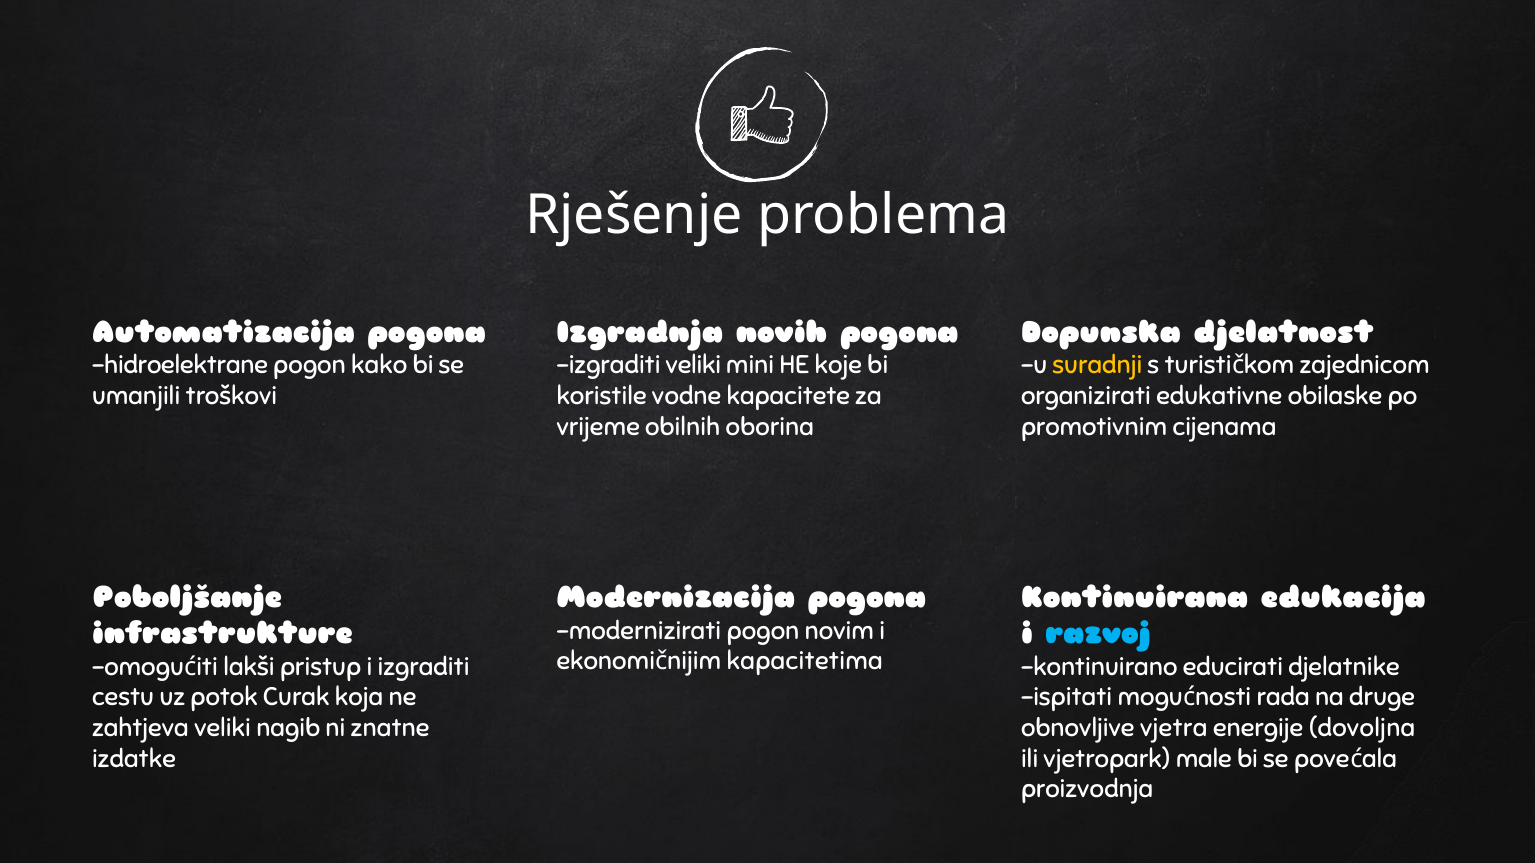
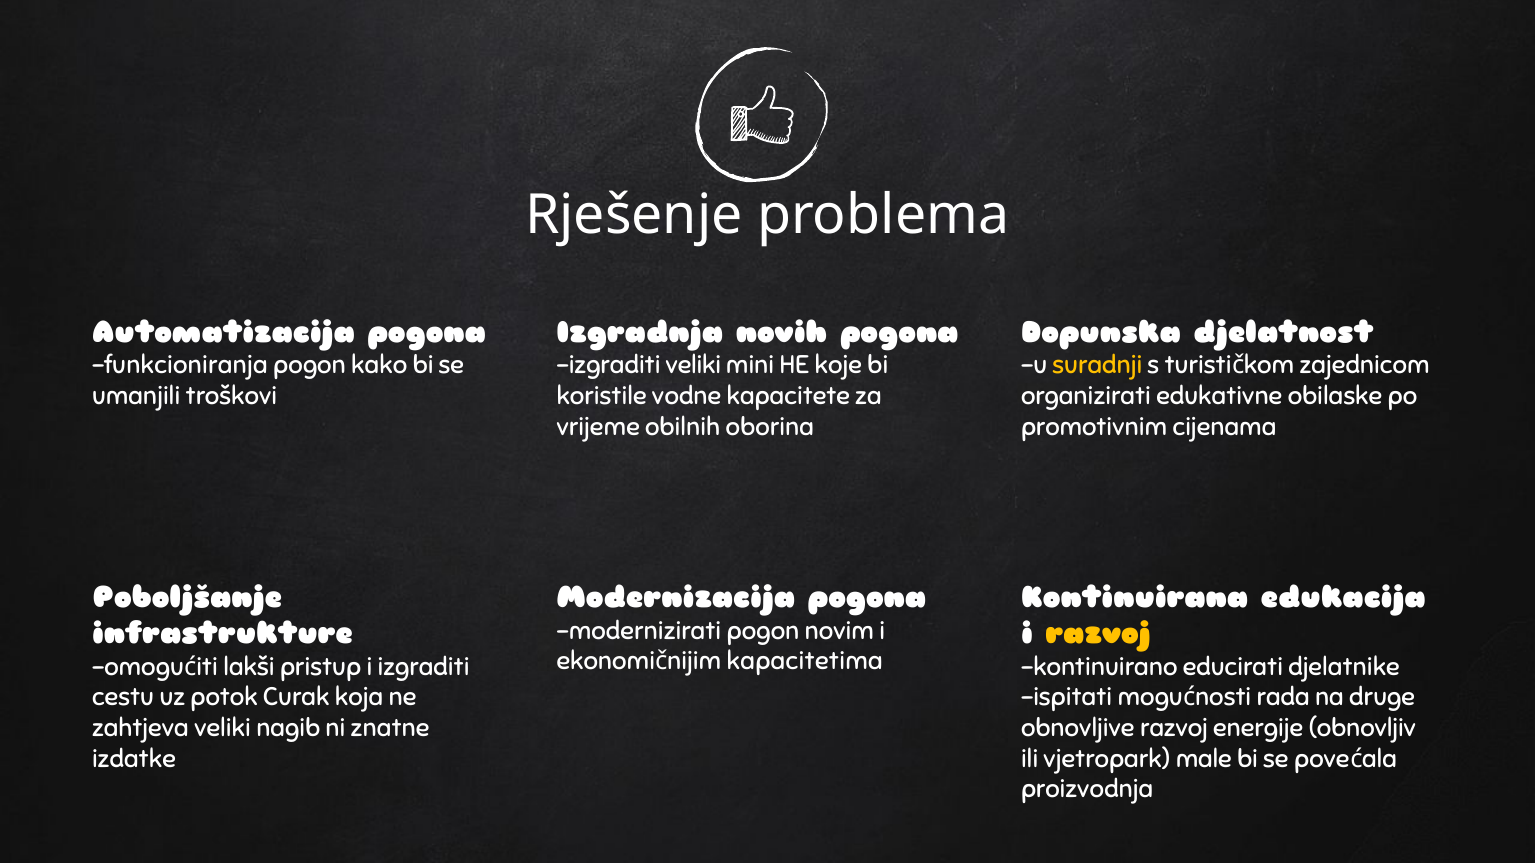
hidroelektrane: hidroelektrane -> funkcioniranja
razvoj at (1098, 634) colour: light blue -> yellow
obnovljive vjetra: vjetra -> razvoj
dovoljna: dovoljna -> obnovljiv
